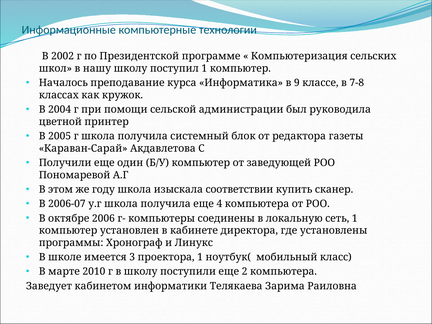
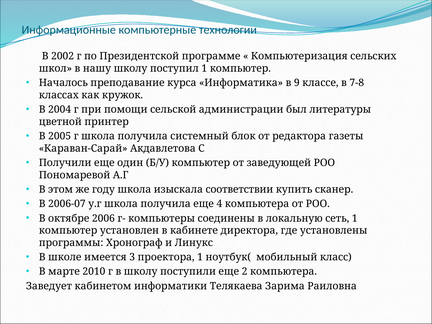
руководила: руководила -> литературы
